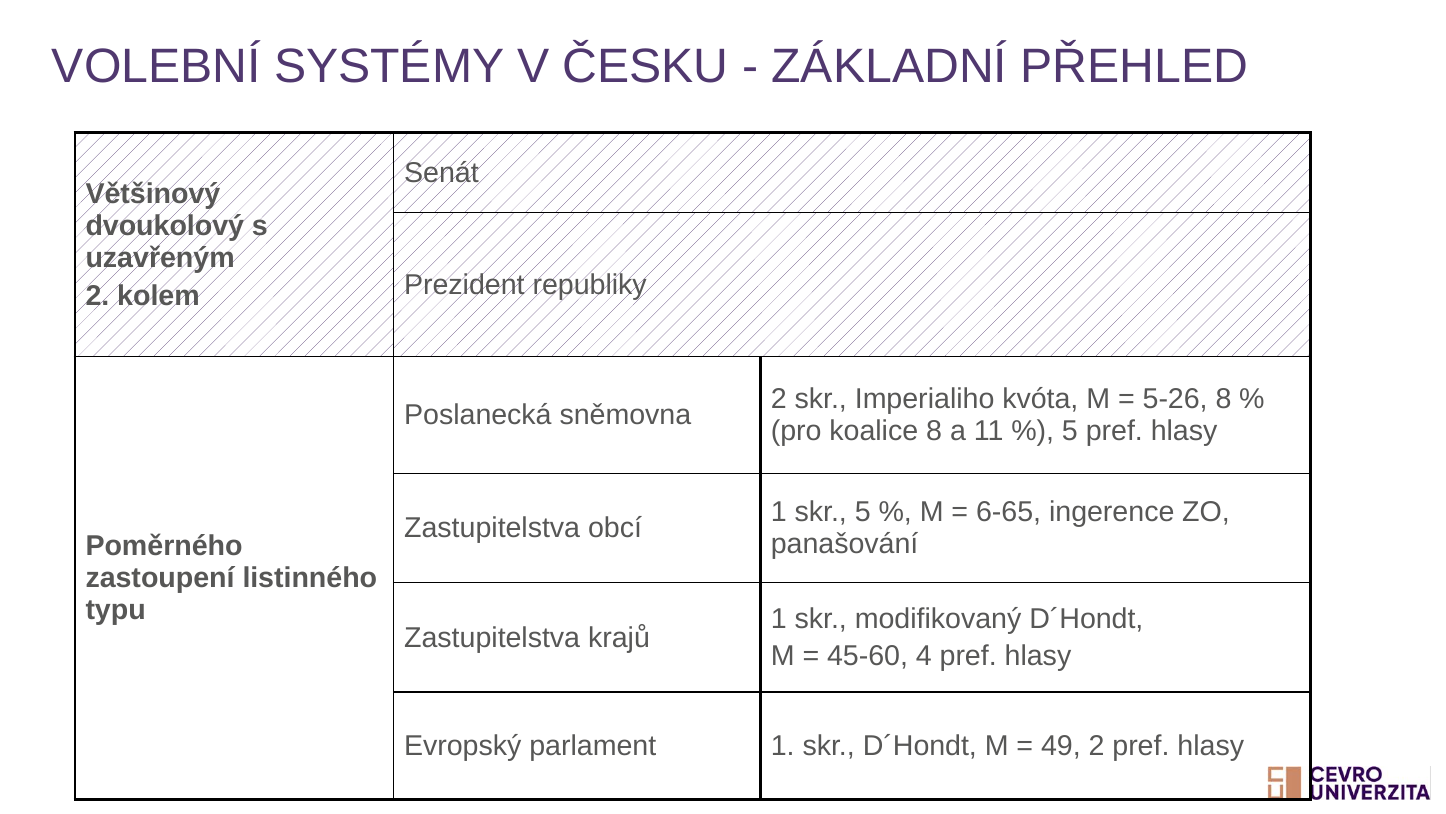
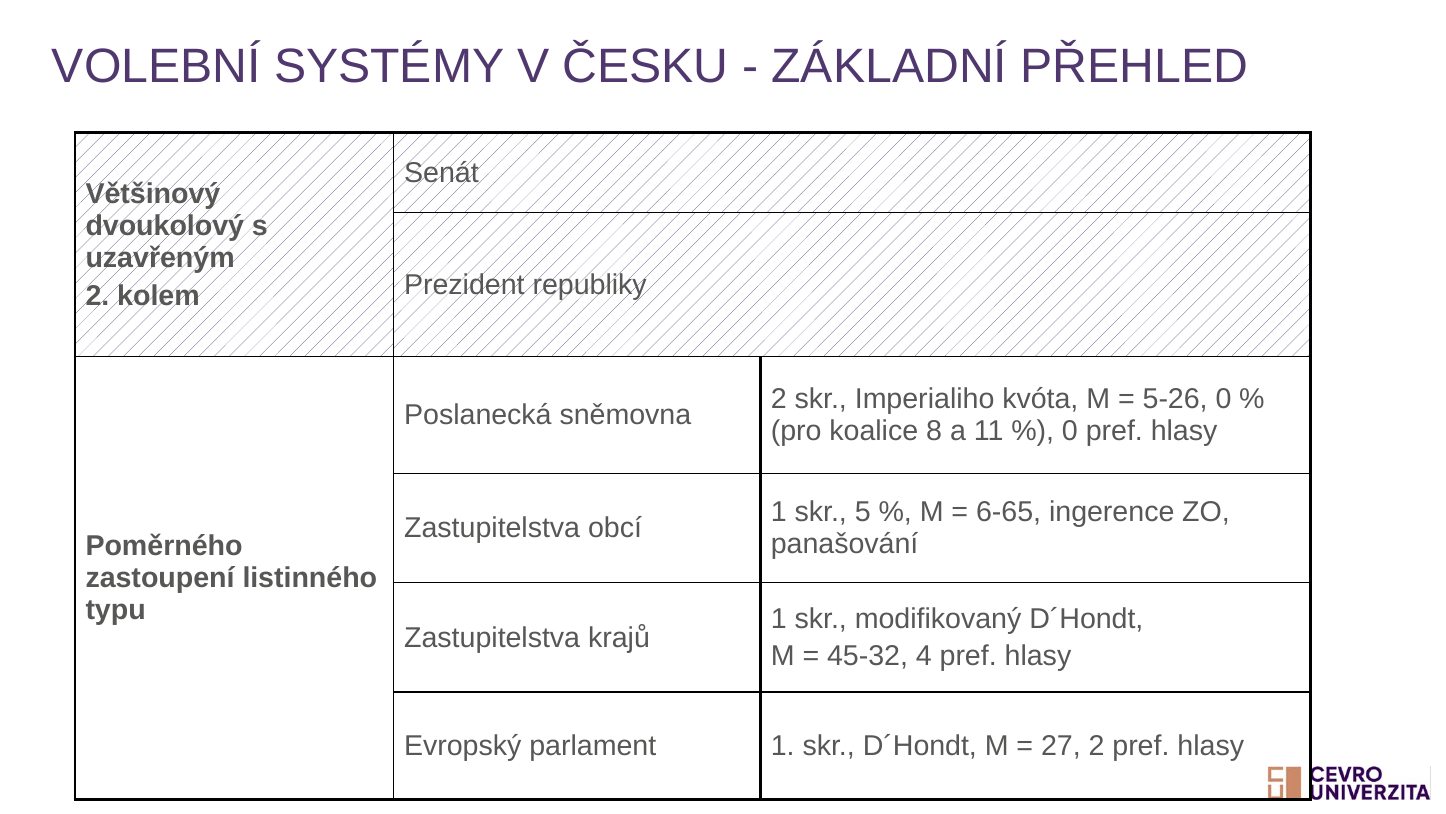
5-26 8: 8 -> 0
5 at (1070, 431): 5 -> 0
45-60: 45-60 -> 45-32
49: 49 -> 27
